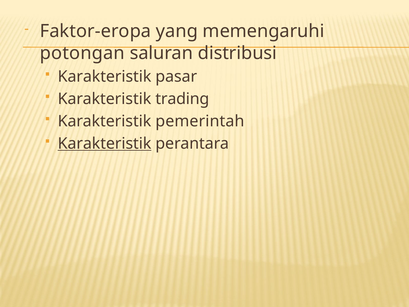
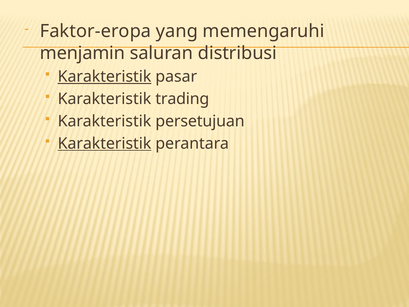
potongan: potongan -> menjamin
Karakteristik at (105, 77) underline: none -> present
pemerintah: pemerintah -> persetujuan
